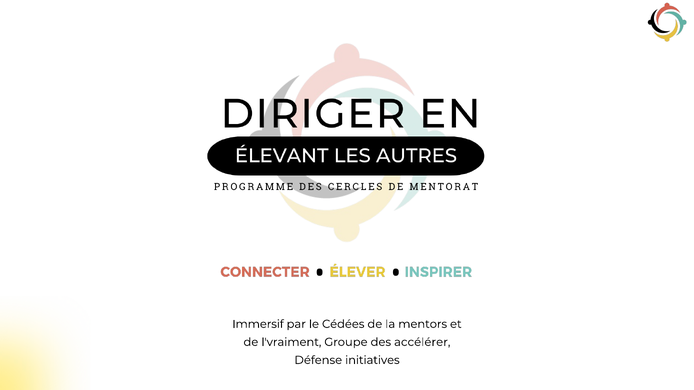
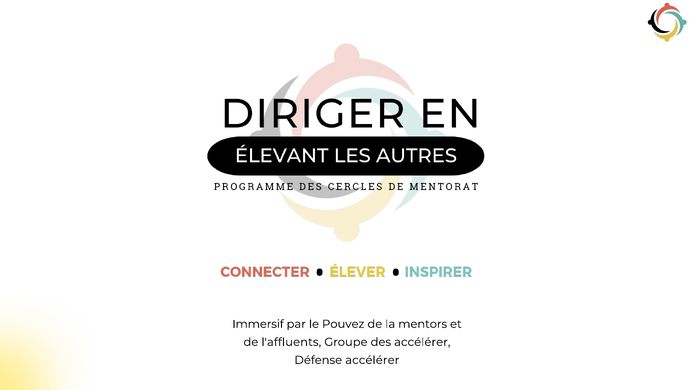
Cédées: Cédées -> Pouvez
l'vraiment: l'vraiment -> l'affluents
Défense initiatives: initiatives -> accélérer
